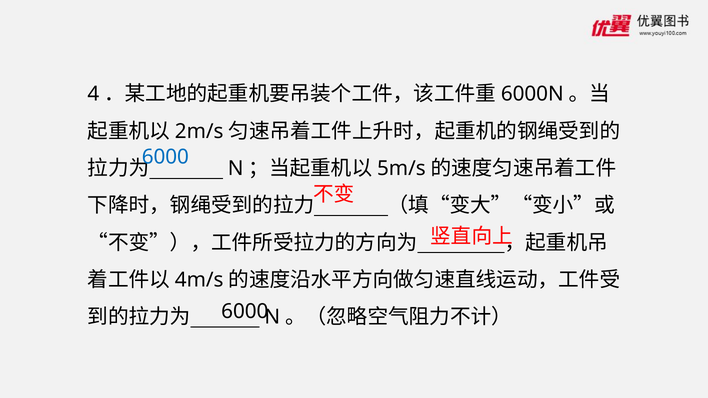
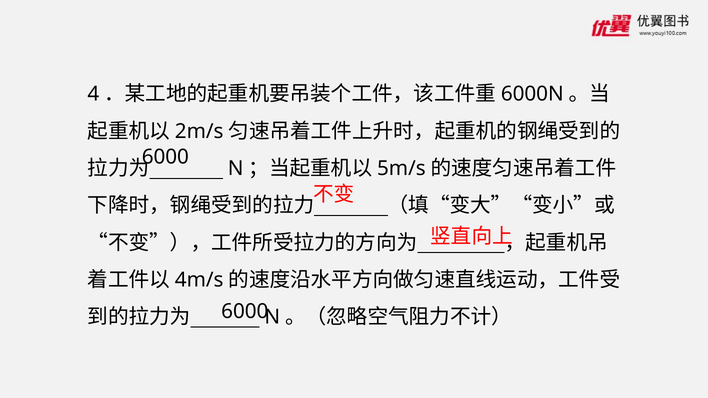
6000 at (165, 157) colour: blue -> black
